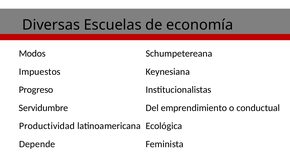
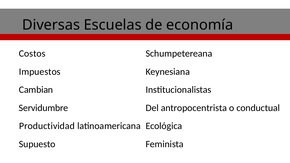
Modos: Modos -> Costos
Progreso: Progreso -> Cambian
emprendimiento: emprendimiento -> antropocentrista
Depende: Depende -> Supuesto
